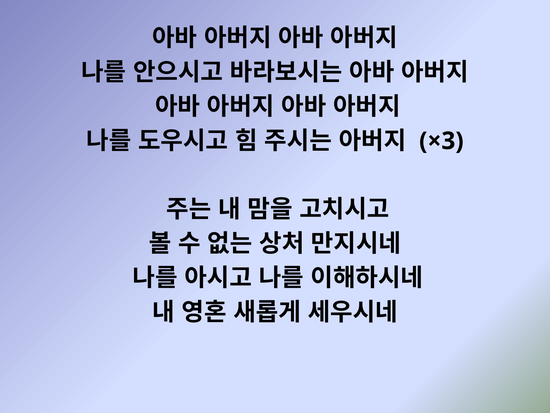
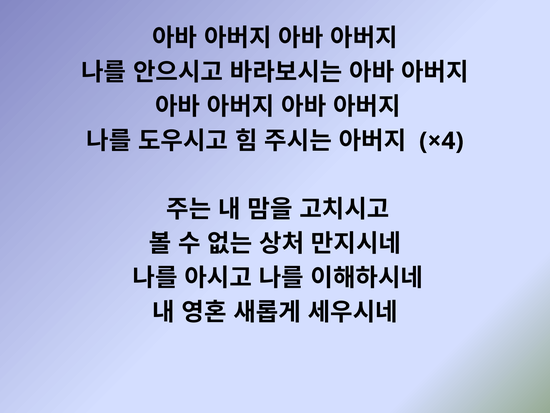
×3: ×3 -> ×4
